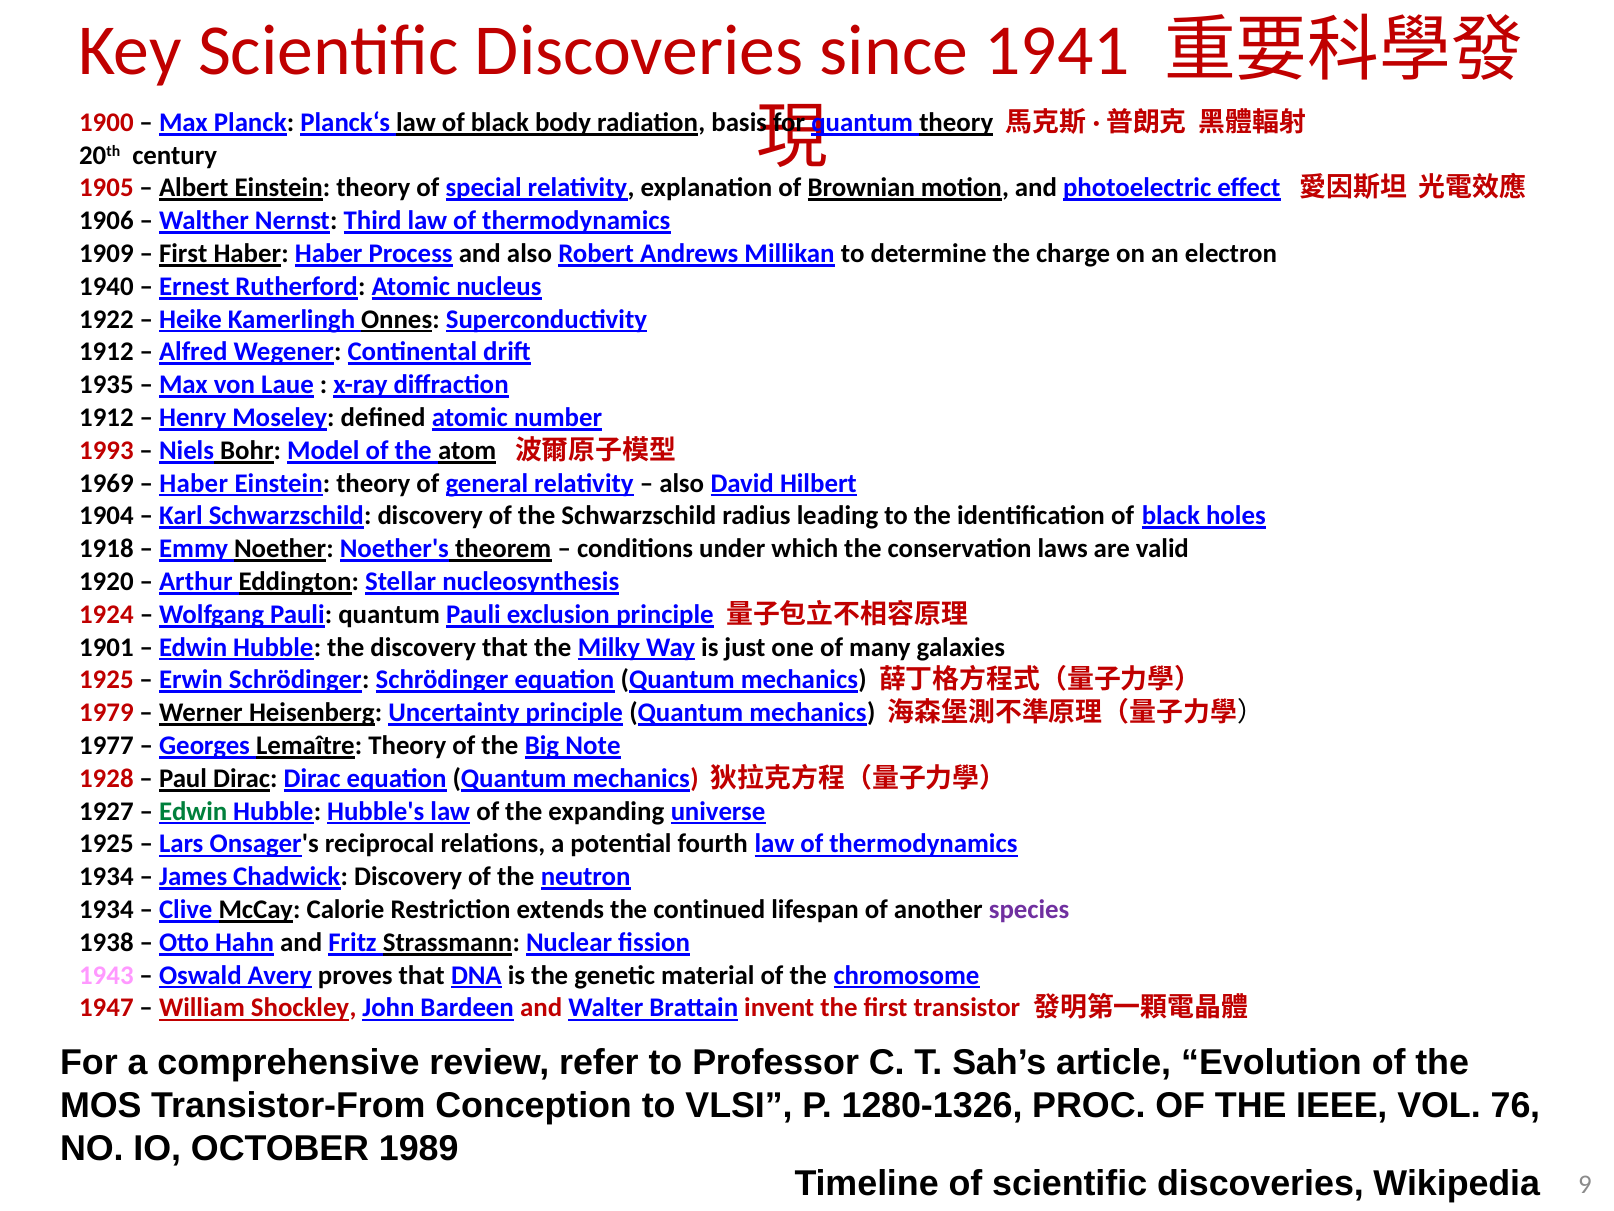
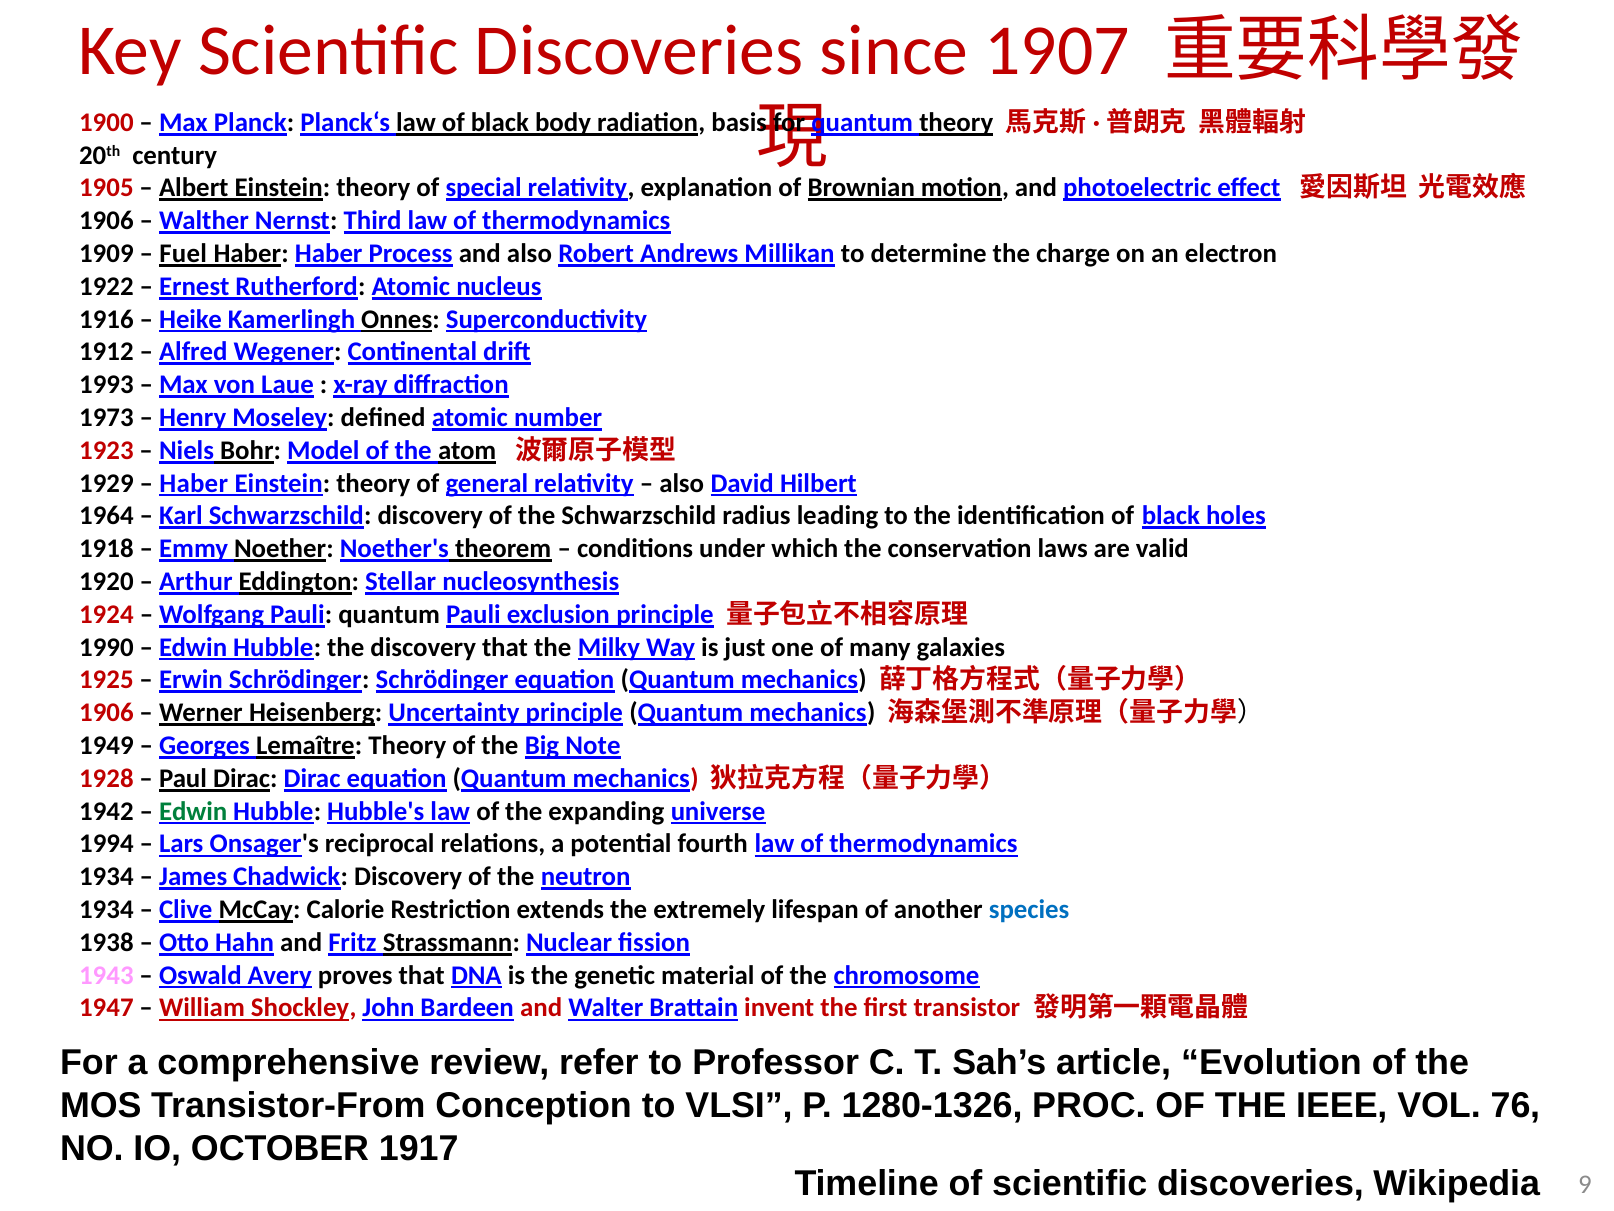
1941: 1941 -> 1907
First at (183, 254): First -> Fuel
1940: 1940 -> 1922
1922: 1922 -> 1916
1935: 1935 -> 1993
1912 at (106, 417): 1912 -> 1973
1993: 1993 -> 1923
1969: 1969 -> 1929
1904: 1904 -> 1964
1901: 1901 -> 1990
1979 at (106, 713): 1979 -> 1906
1977: 1977 -> 1949
1927: 1927 -> 1942
1925 at (106, 844): 1925 -> 1994
continued: continued -> extremely
species colour: purple -> blue
1989: 1989 -> 1917
